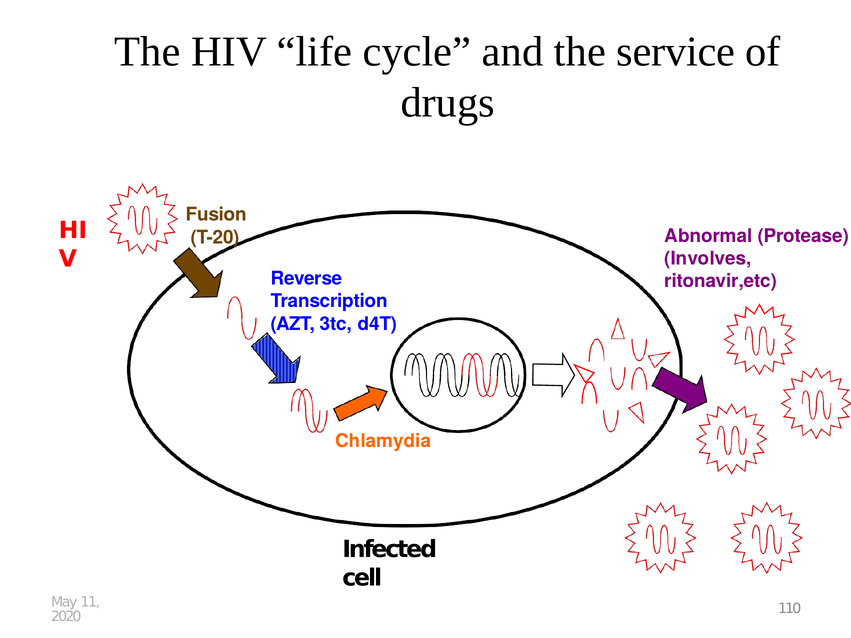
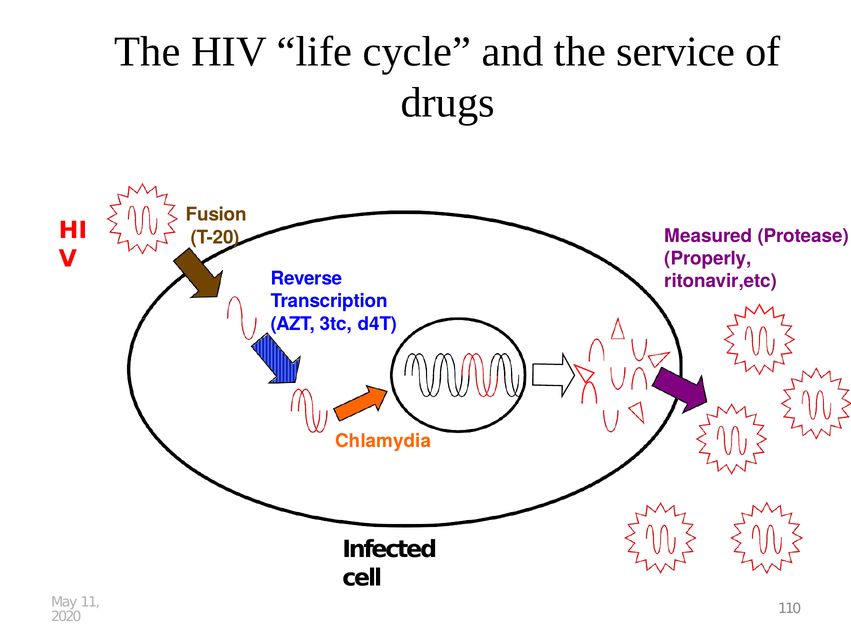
Abnormal: Abnormal -> Measured
Involves: Involves -> Properly
